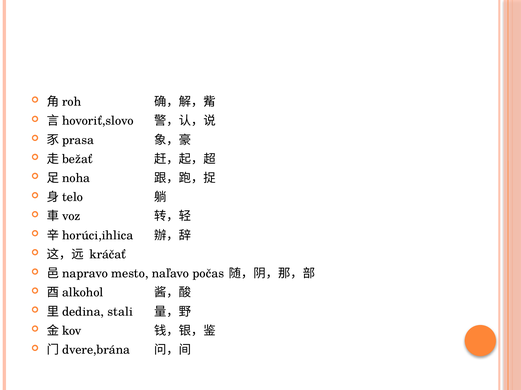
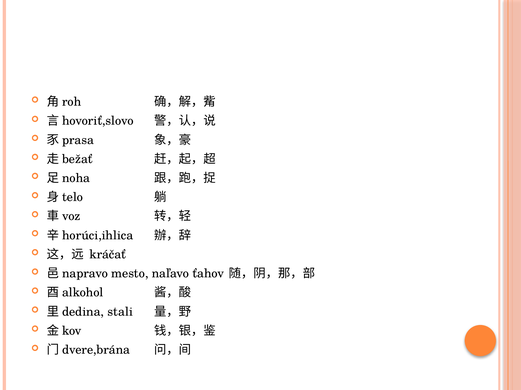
počas: počas -> ťahov
